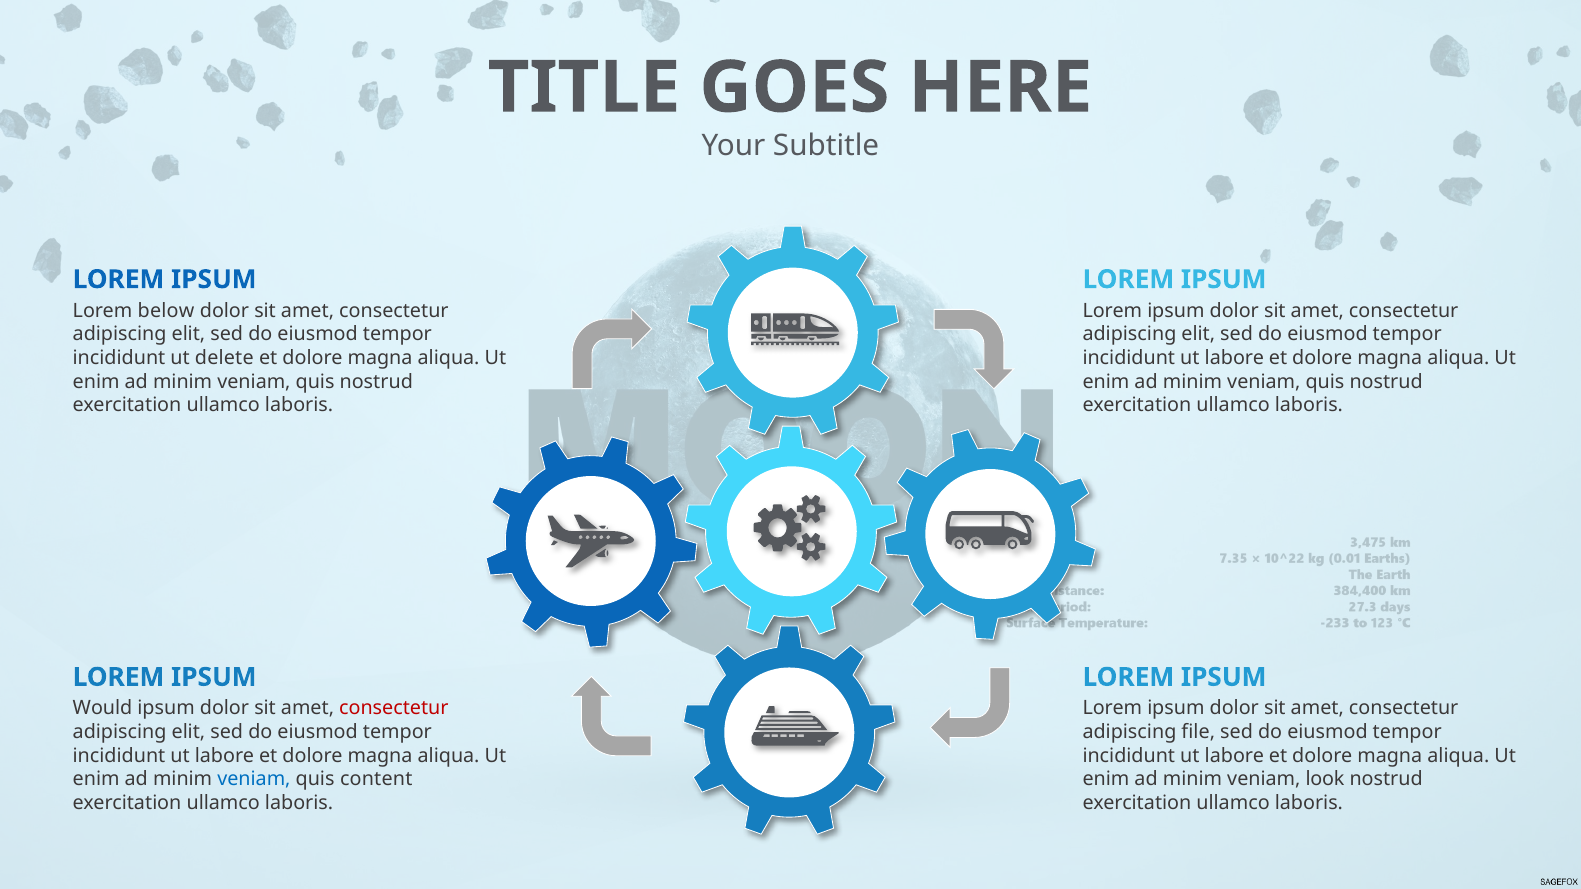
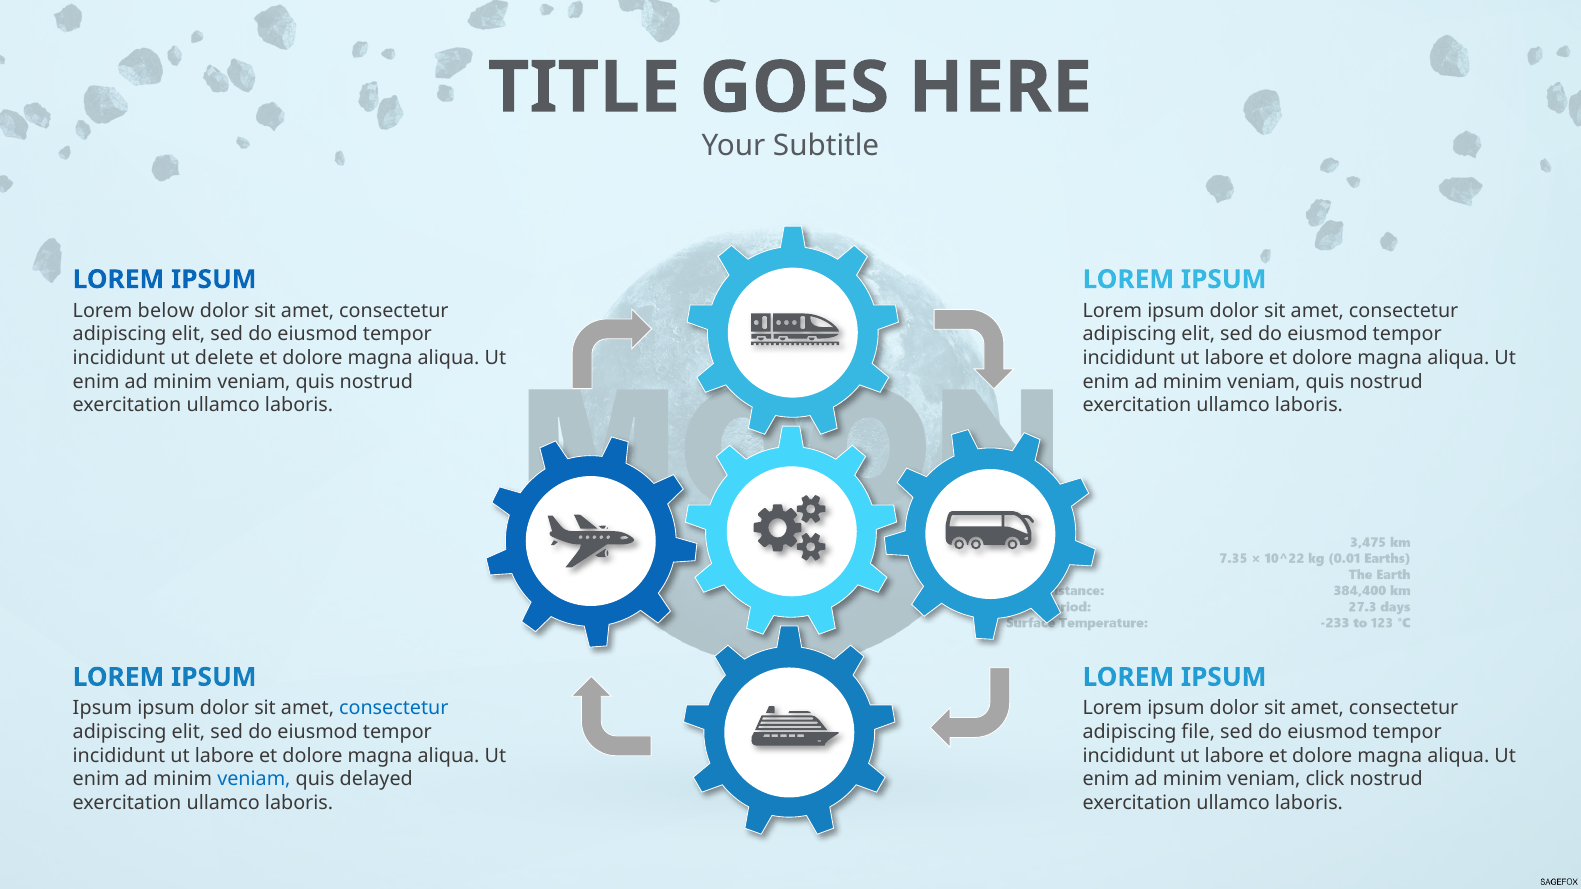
Would at (103, 709): Would -> Ipsum
consectetur at (394, 709) colour: red -> blue
content: content -> delayed
look: look -> click
